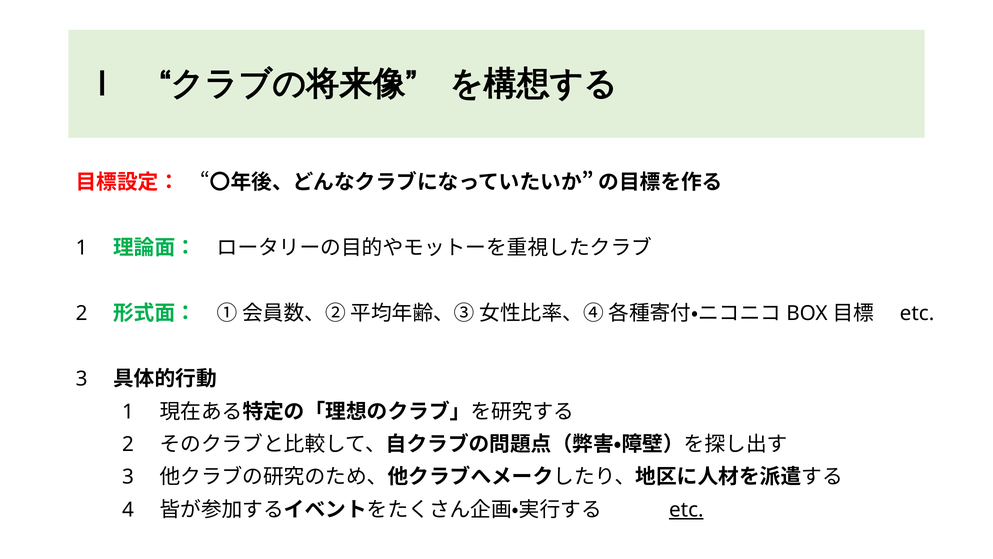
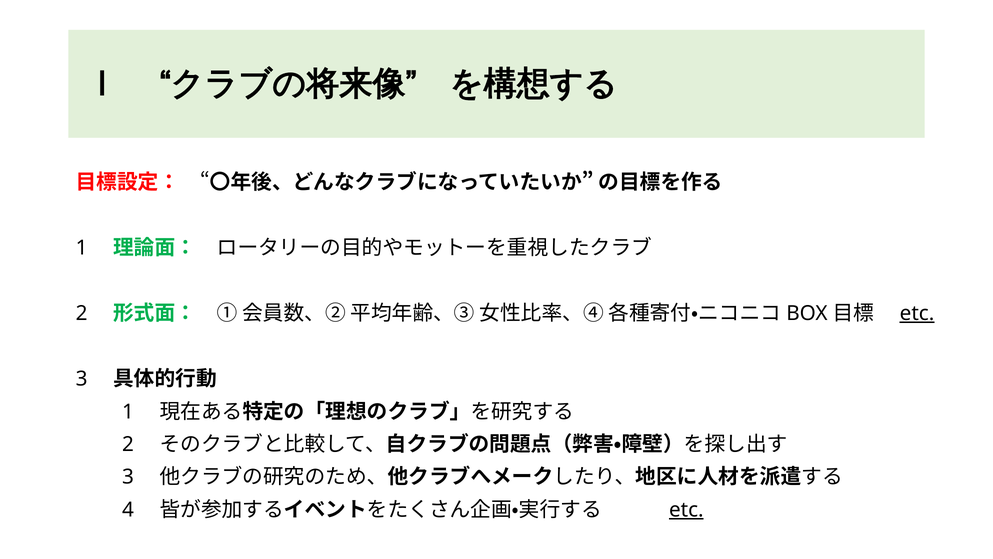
etc at (917, 313) underline: none -> present
